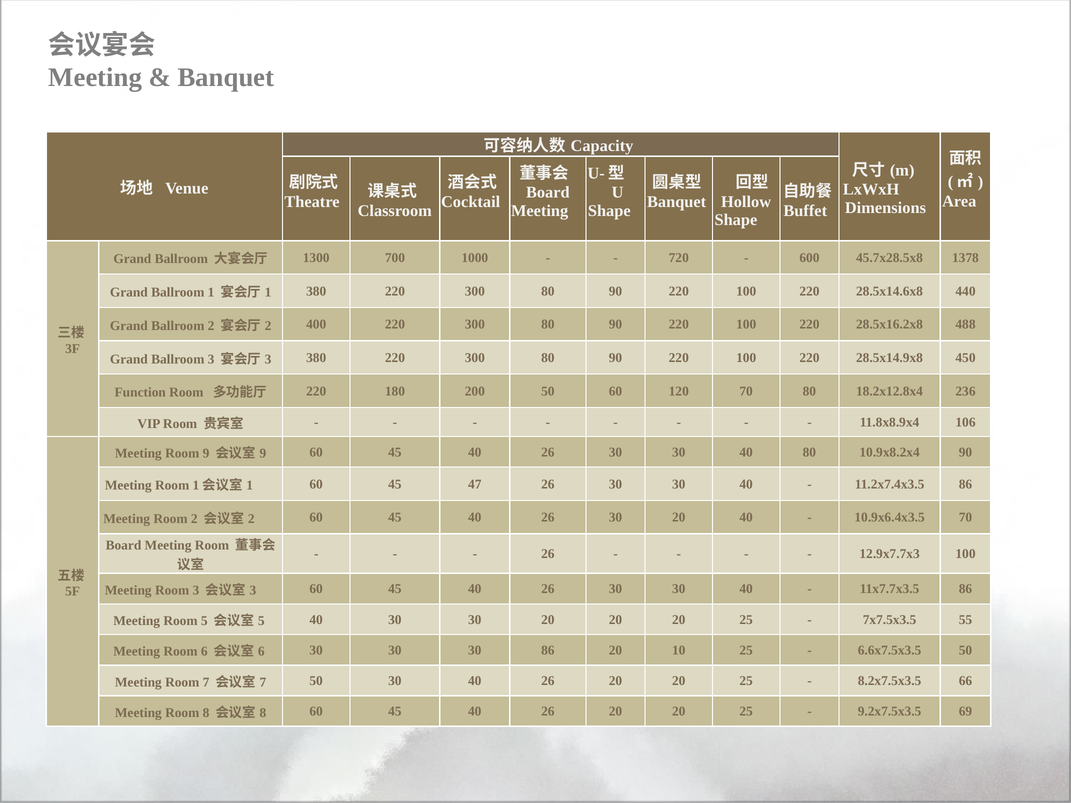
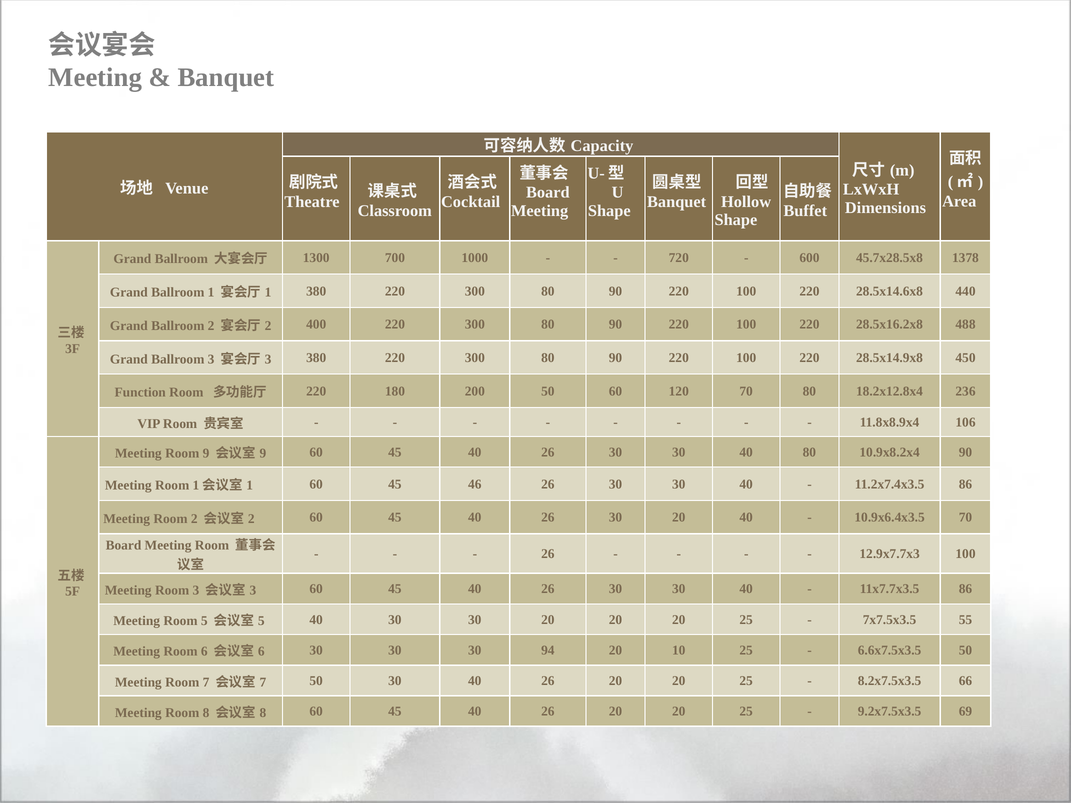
47: 47 -> 46
30 86: 86 -> 94
